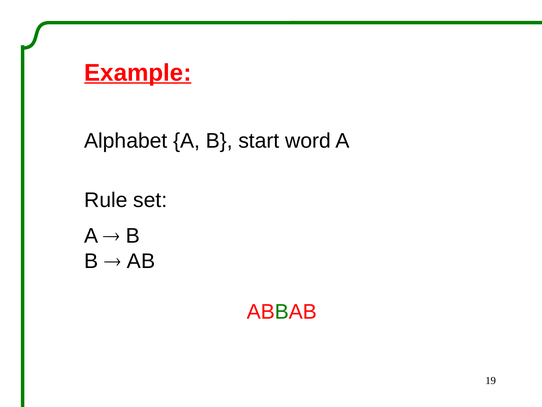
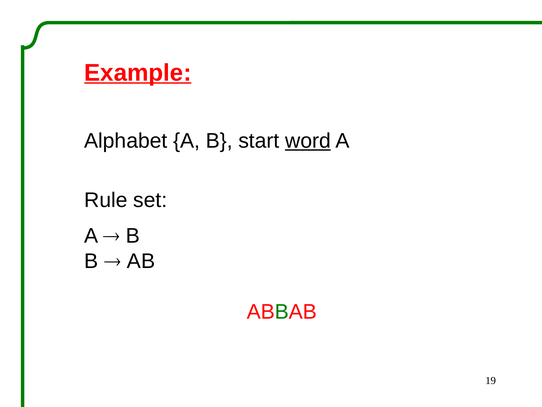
word underline: none -> present
